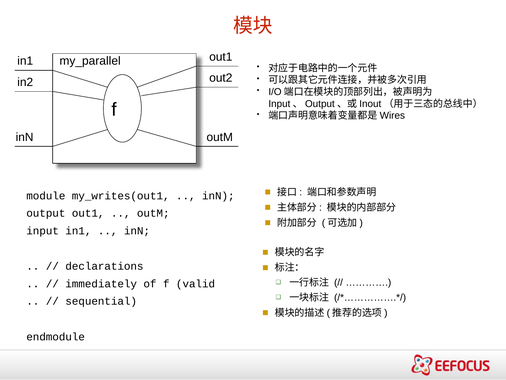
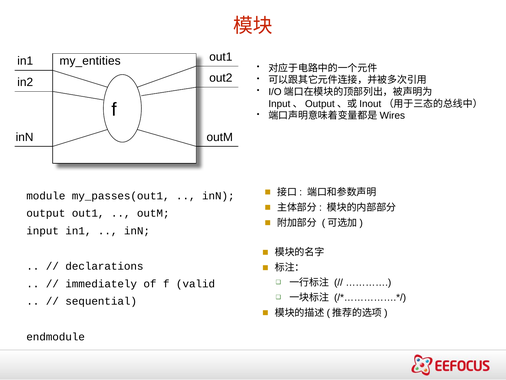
my_parallel: my_parallel -> my_entities
my_writes(out1: my_writes(out1 -> my_passes(out1
